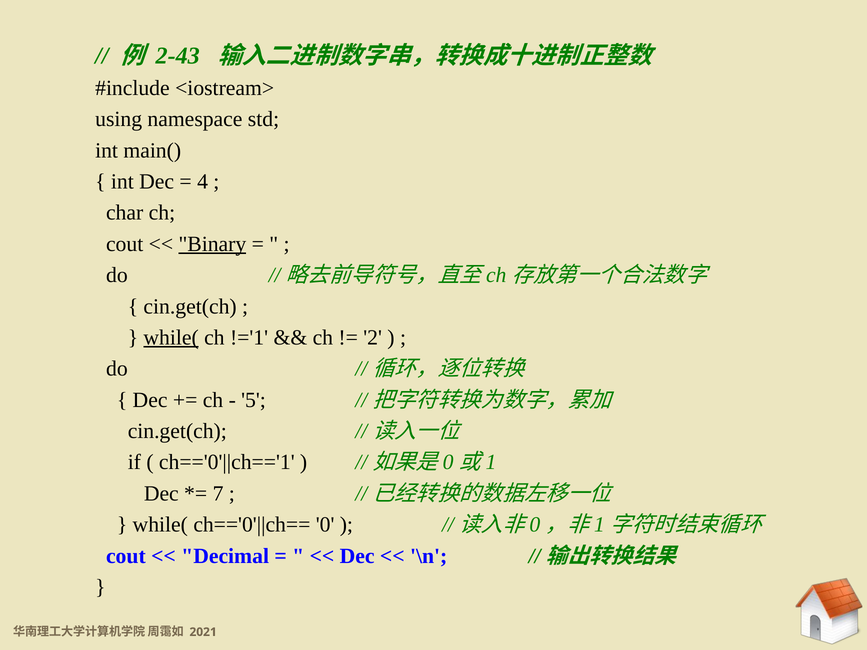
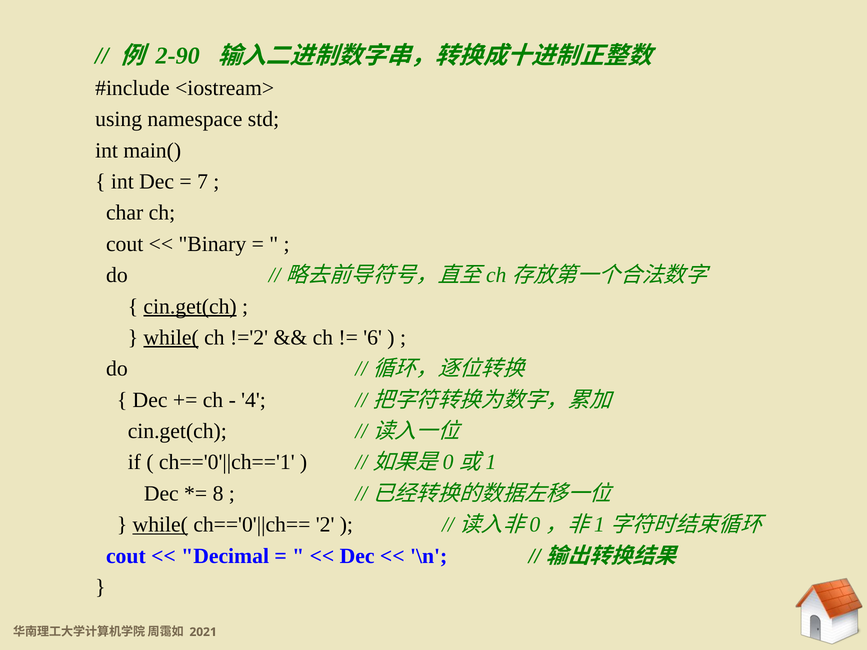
2-43: 2-43 -> 2-90
4: 4 -> 7
Binary underline: present -> none
cin.get(ch at (190, 307) underline: none -> present
!='1: !='1 -> !='2
2: 2 -> 6
5: 5 -> 4
7: 7 -> 8
while( at (160, 525) underline: none -> present
0: 0 -> 2
